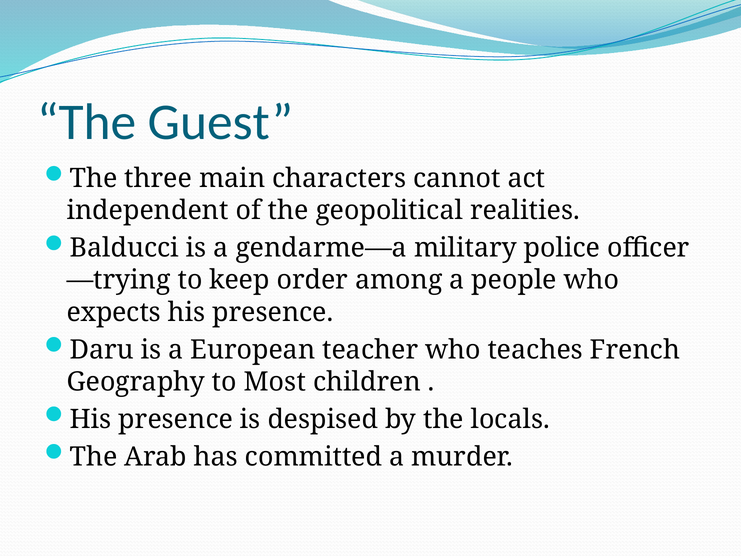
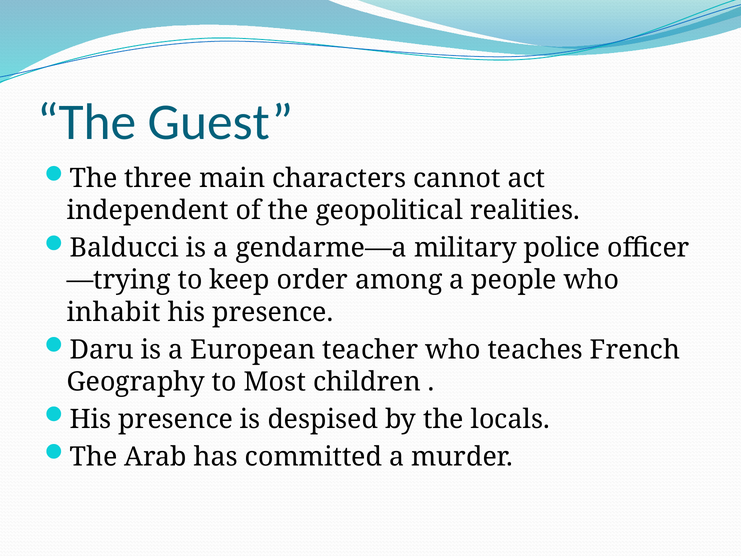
expects: expects -> inhabit
